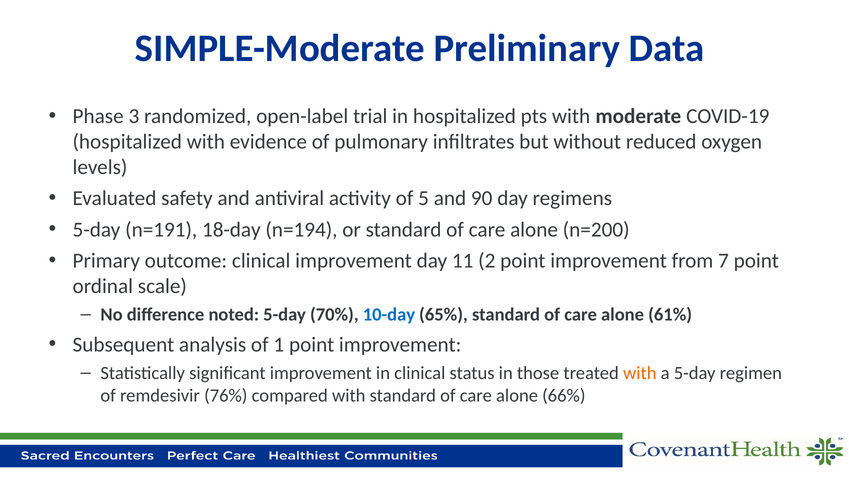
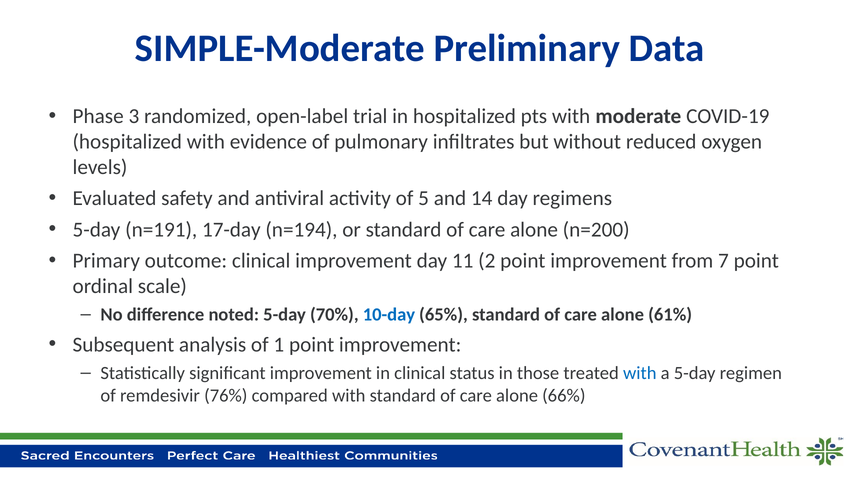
90: 90 -> 14
18-day: 18-day -> 17-day
with at (640, 373) colour: orange -> blue
